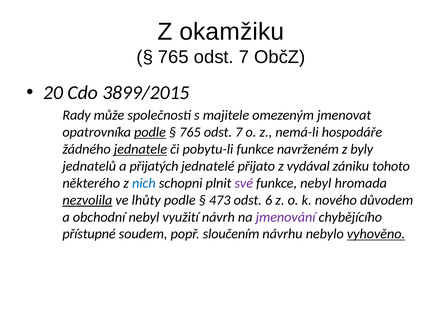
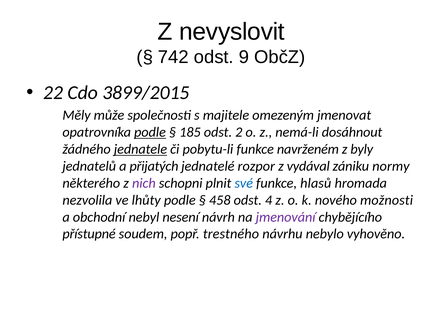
okamžiku: okamžiku -> nevyslovit
765 at (173, 57): 765 -> 742
7 at (244, 57): 7 -> 9
20: 20 -> 22
Rady: Rady -> Měly
765 at (190, 132): 765 -> 185
7 at (239, 132): 7 -> 2
hospodáře: hospodáře -> dosáhnout
přijato: přijato -> rozpor
tohoto: tohoto -> normy
nich colour: blue -> purple
své colour: purple -> blue
funkce nebyl: nebyl -> hlasů
nezvolila underline: present -> none
473: 473 -> 458
6: 6 -> 4
důvodem: důvodem -> možnosti
využití: využití -> nesení
sloučením: sloučením -> trestného
vyhověno underline: present -> none
